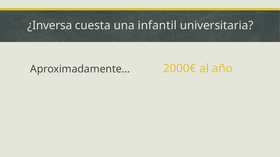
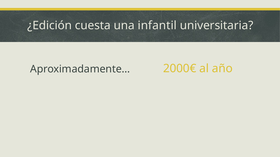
¿Inversa: ¿Inversa -> ¿Edición
